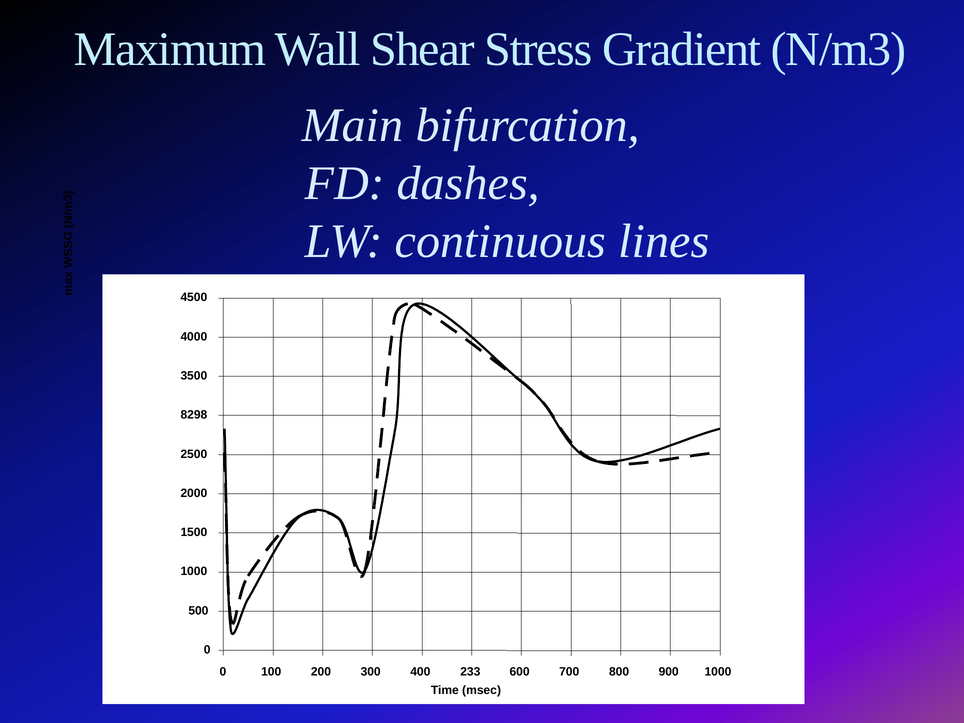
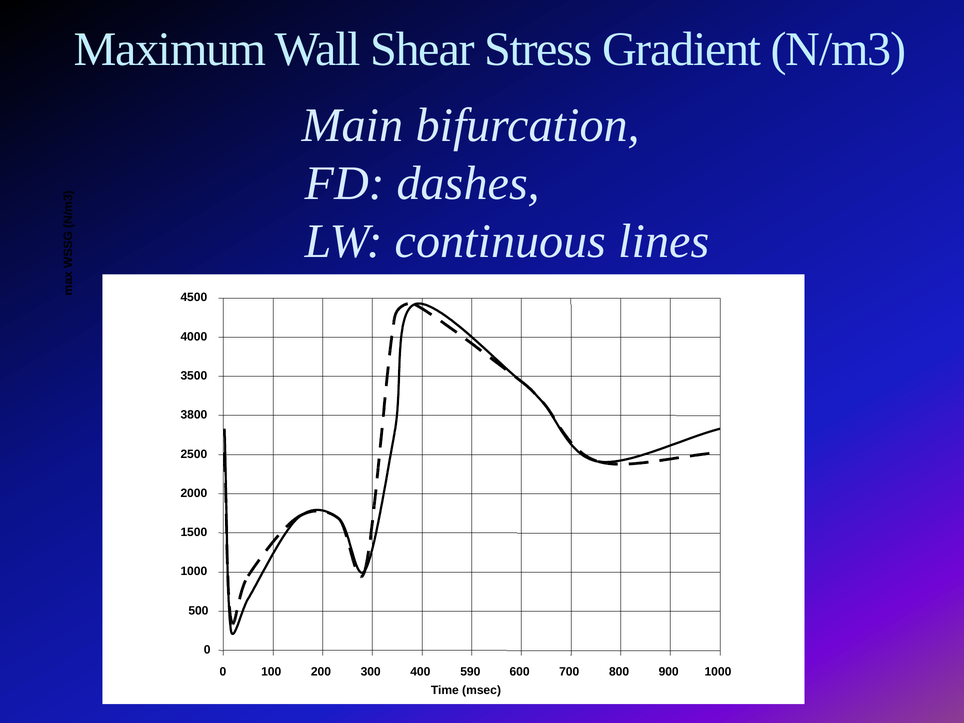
8298: 8298 -> 3800
233: 233 -> 590
